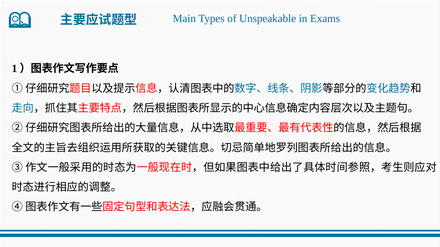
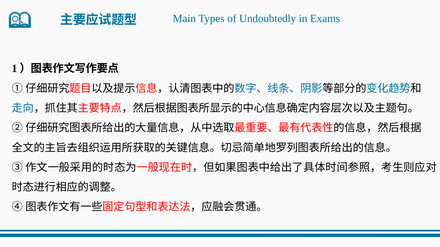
Unspeakable: Unspeakable -> Undoubtedly
